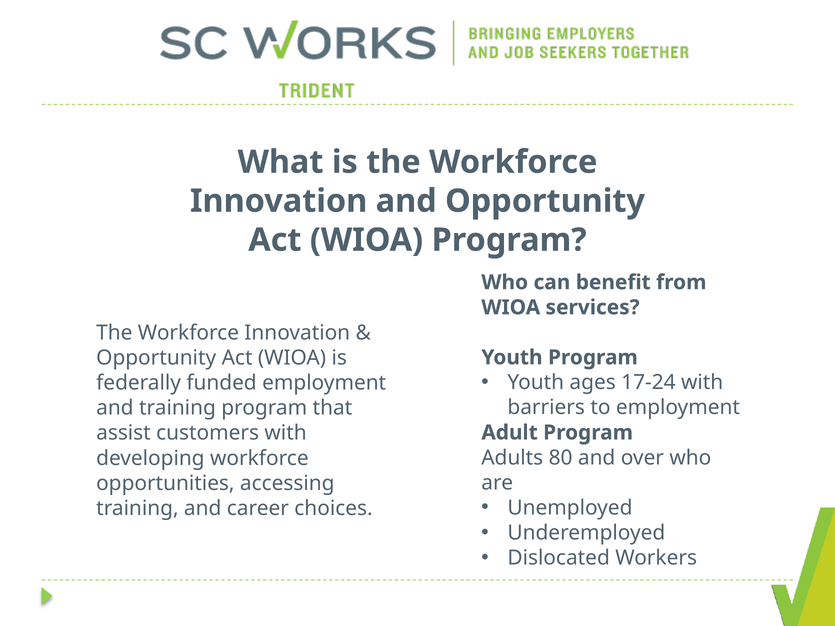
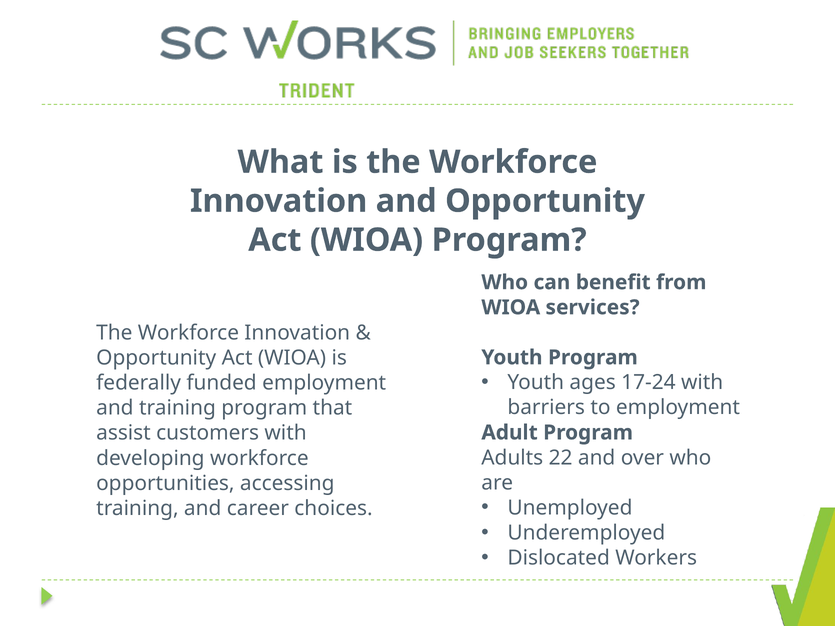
80: 80 -> 22
